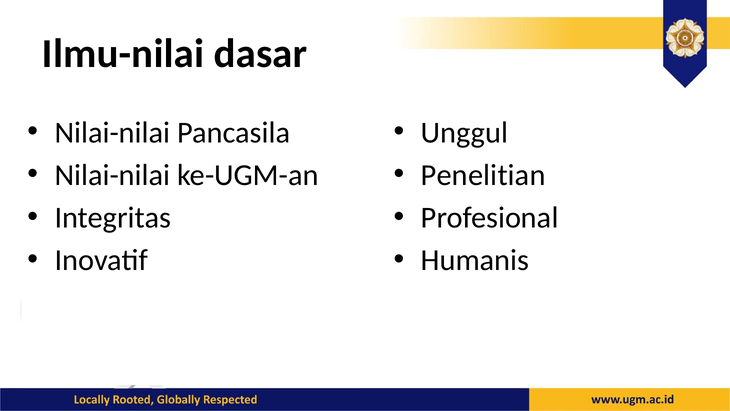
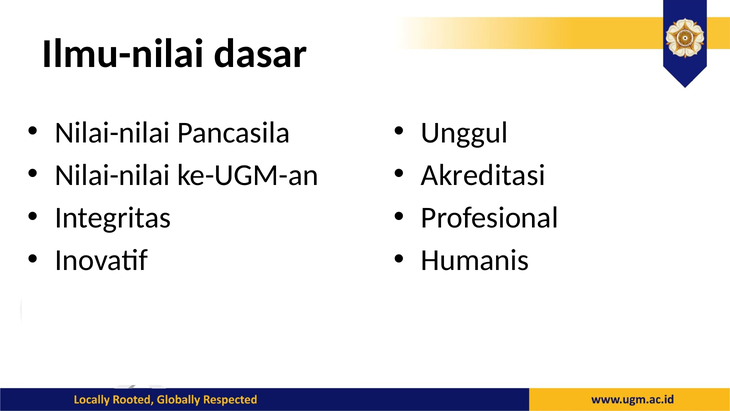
Penelitian: Penelitian -> Akreditasi
